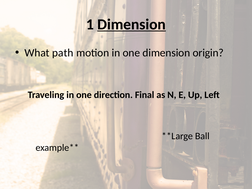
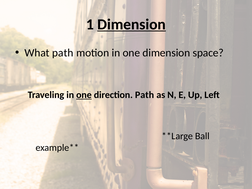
origin: origin -> space
one at (84, 95) underline: none -> present
direction Final: Final -> Path
